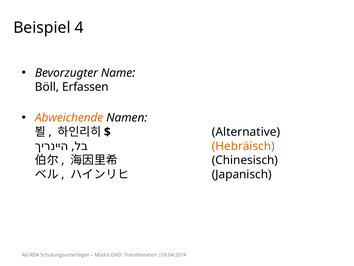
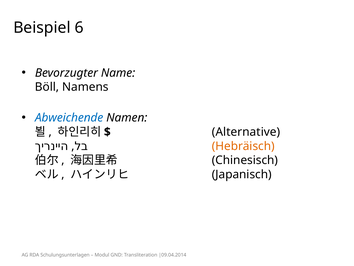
4: 4 -> 6
Erfassen: Erfassen -> Namens
Abweichende colour: orange -> blue
